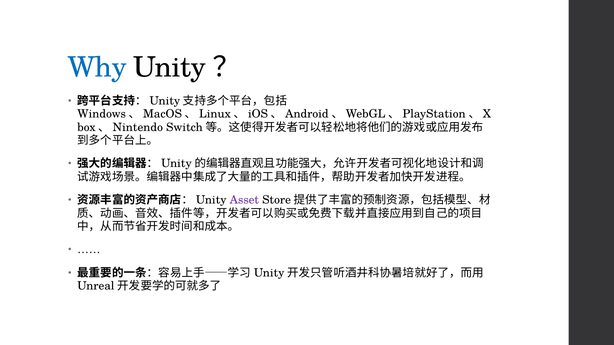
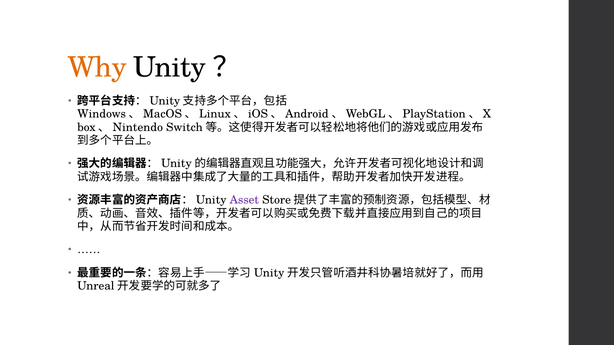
Why colour: blue -> orange
